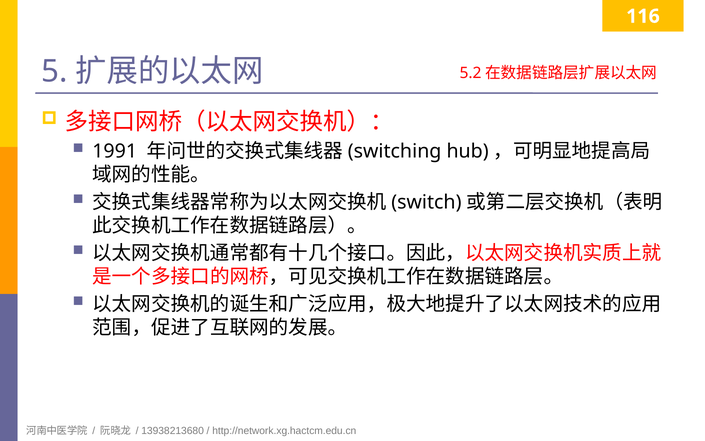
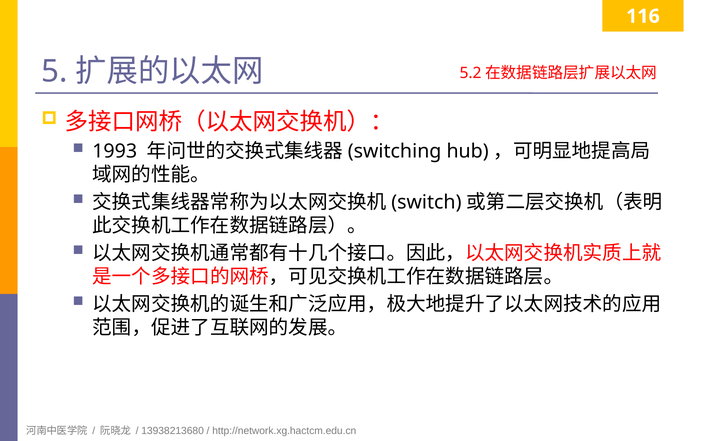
1991: 1991 -> 1993
